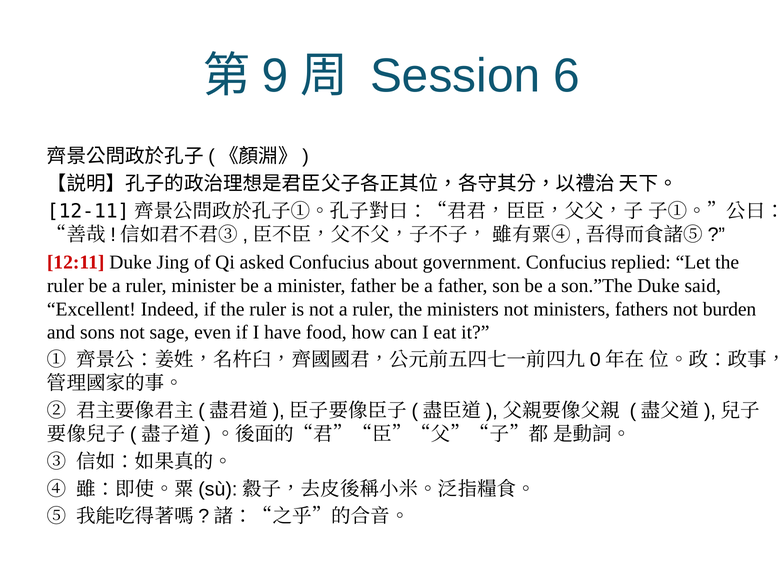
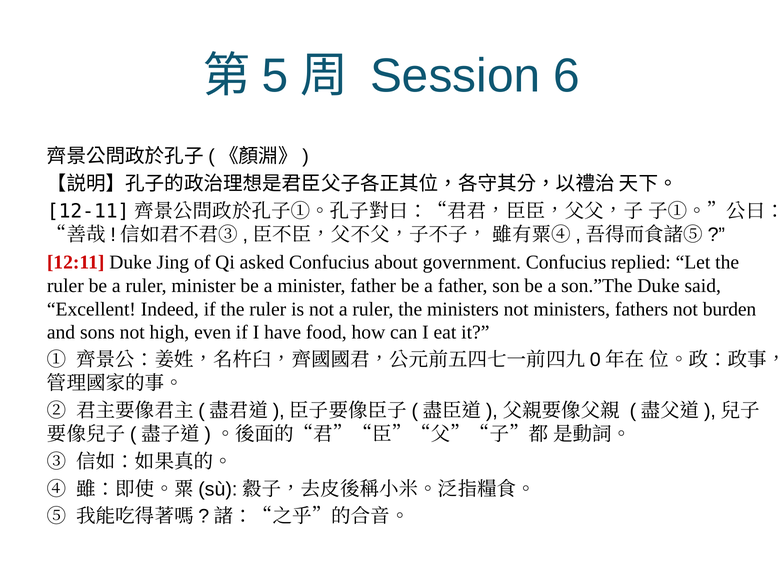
9: 9 -> 5
sage: sage -> high
